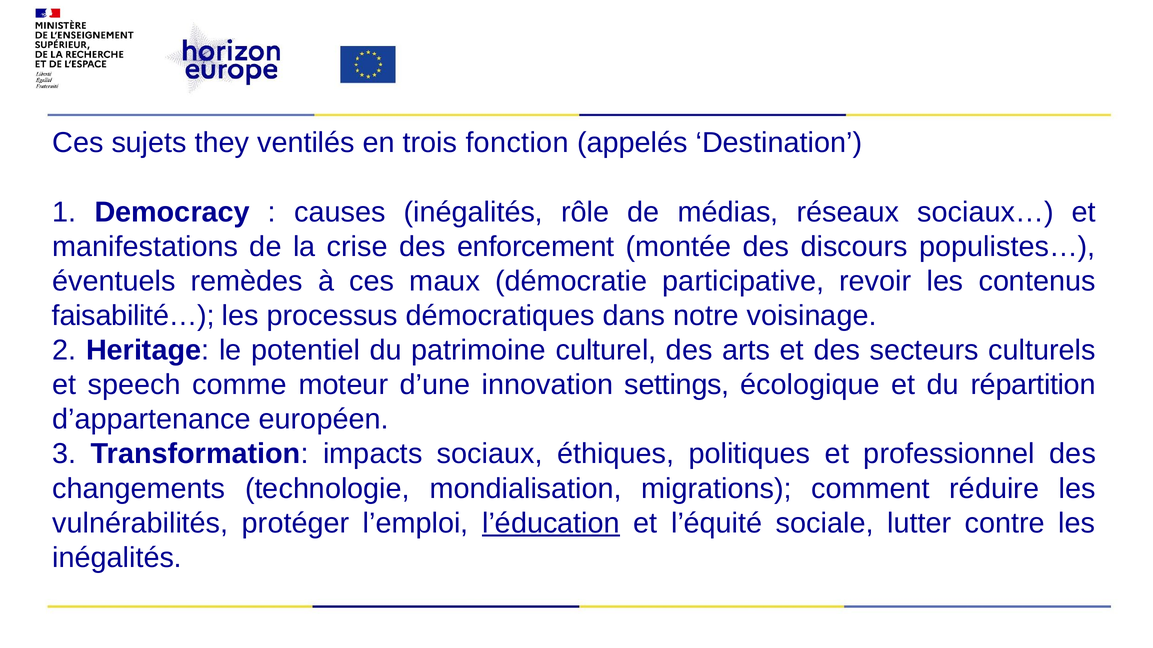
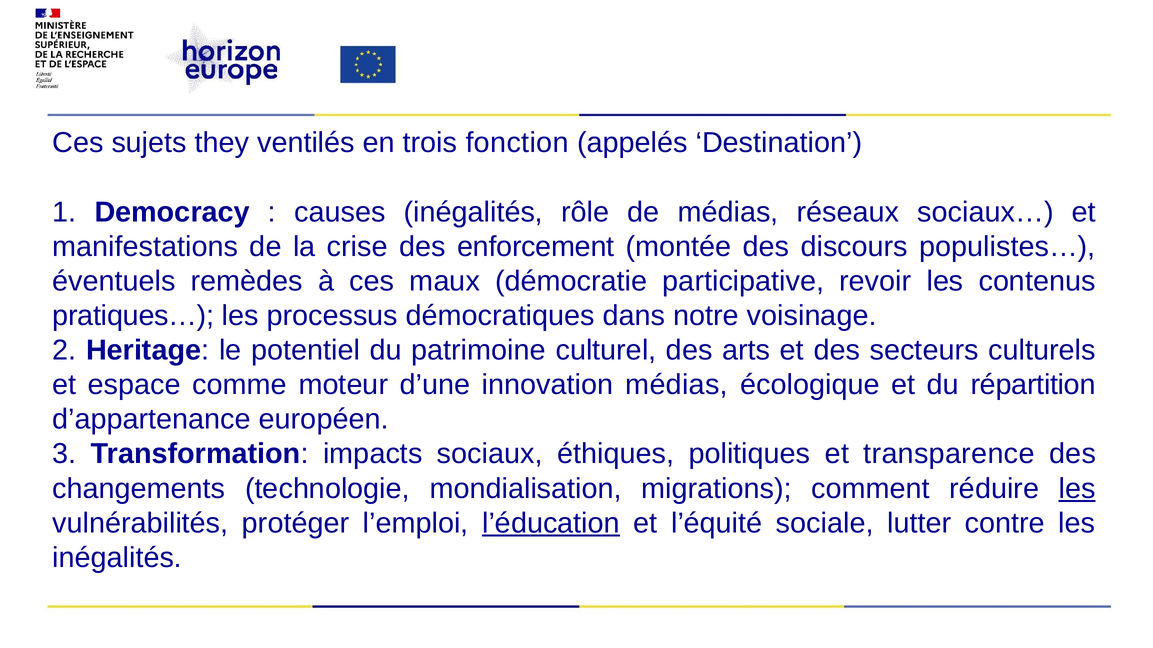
faisabilité…: faisabilité… -> pratiques…
speech: speech -> espace
innovation settings: settings -> médias
professionnel: professionnel -> transparence
les at (1077, 489) underline: none -> present
